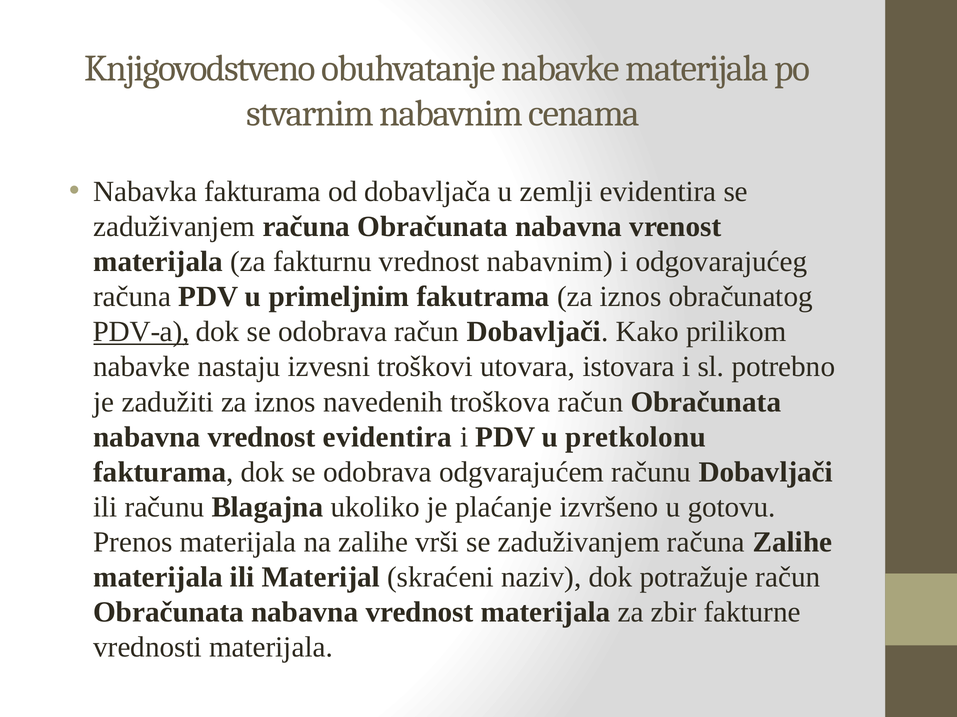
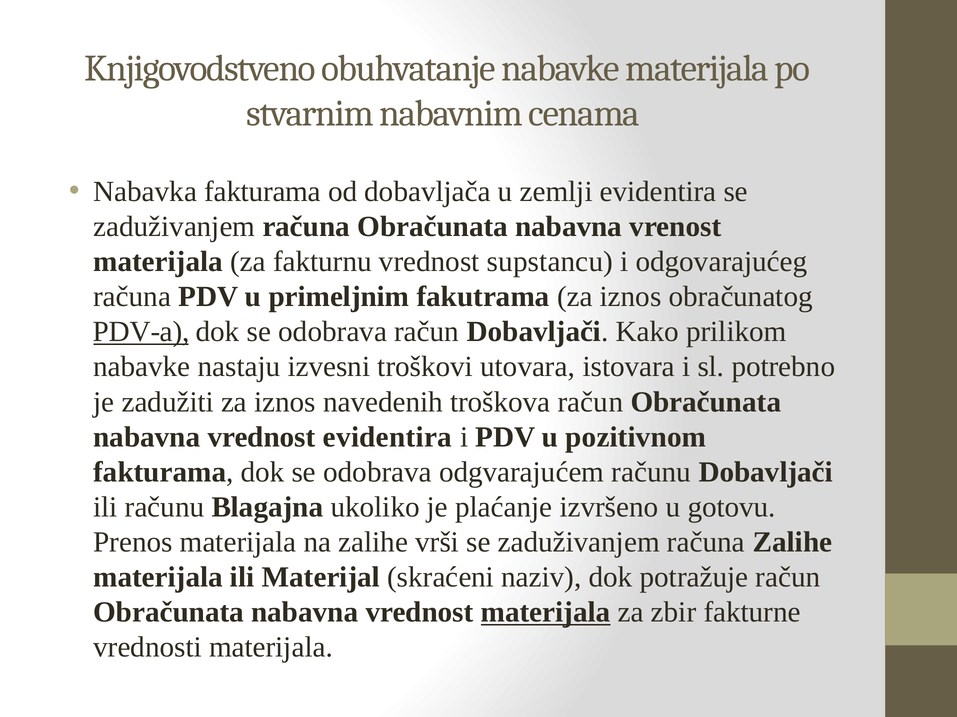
vrednost nabavnim: nabavnim -> supstancu
pretkolonu: pretkolonu -> pozitivnom
materijala at (546, 613) underline: none -> present
